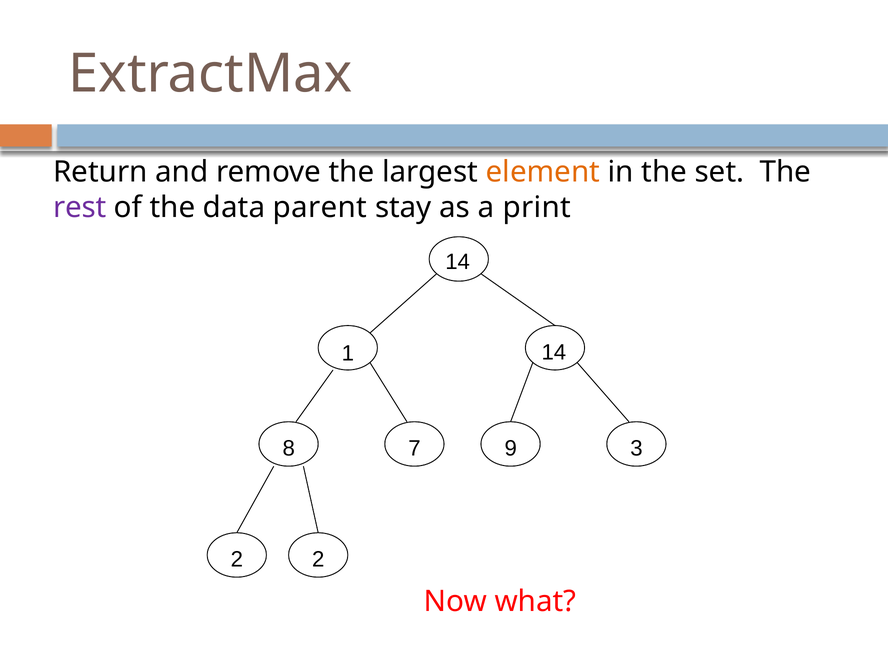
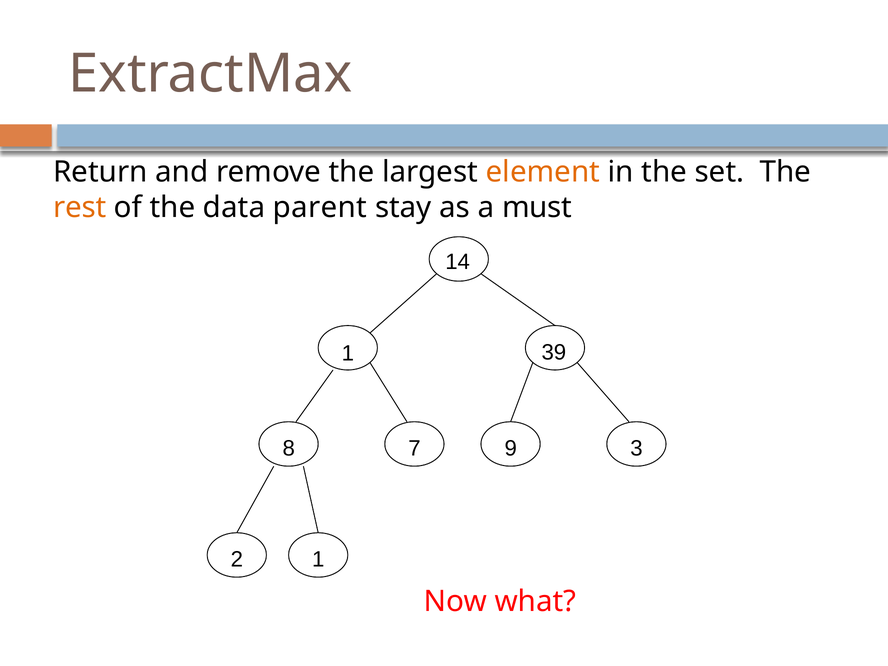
rest colour: purple -> orange
print: print -> must
1 14: 14 -> 39
2 2: 2 -> 1
